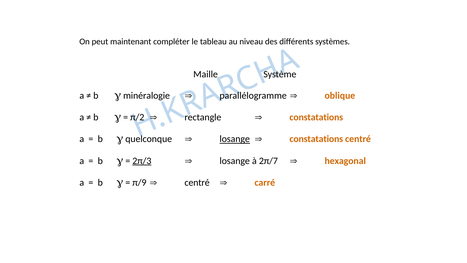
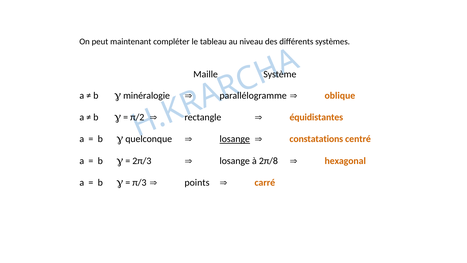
constatations at (316, 117): constatations -> équidistantes
2π/3 underline: present -> none
2π/7: 2π/7 -> 2π/8
π/9: π/9 -> π/3
centré at (197, 182): centré -> points
